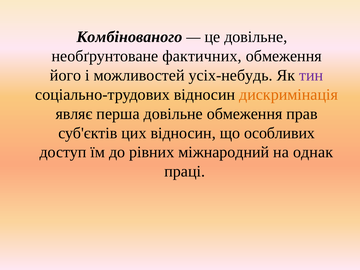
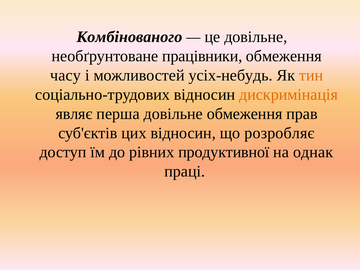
фактичних: фактичних -> працівники
його: його -> часу
тин colour: purple -> orange
особливих: особливих -> розробляє
міжнародний: міжнародний -> продуктивної
